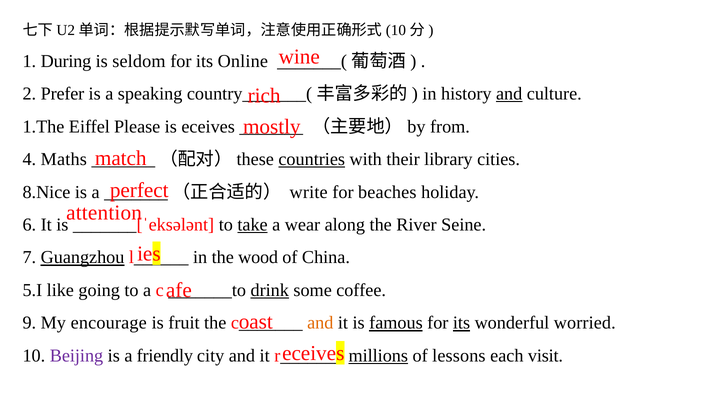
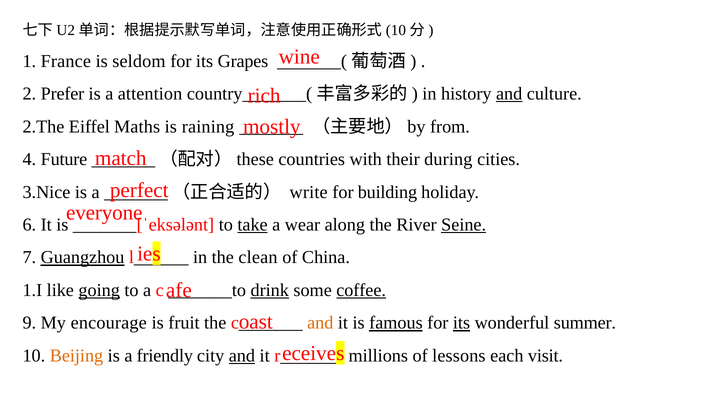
During: During -> France
Online: Online -> Grapes
speaking: speaking -> attention
1.The: 1.The -> 2.The
Please: Please -> Maths
is eceives: eceives -> raining
Maths: Maths -> Future
countries underline: present -> none
library: library -> during
8.Nice: 8.Nice -> 3.Nice
beaches: beaches -> building
attention: attention -> everyone
Seine underline: none -> present
wood: wood -> clean
5.I: 5.I -> 1.I
going underline: none -> present
coffee underline: none -> present
worried: worried -> summer
Beijing colour: purple -> orange
and at (242, 356) underline: none -> present
millions underline: present -> none
